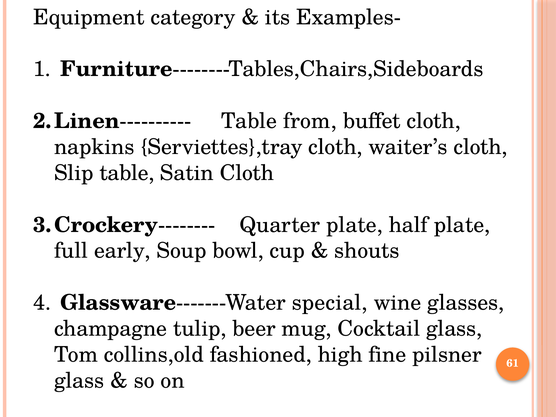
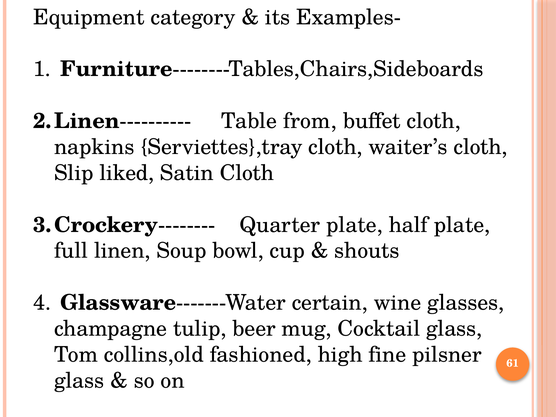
Slip table: table -> liked
early: early -> linen
special: special -> certain
